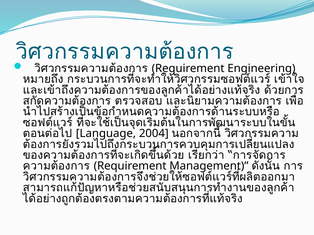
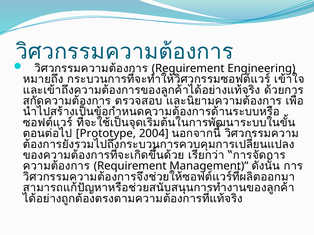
Language: Language -> Prototype
